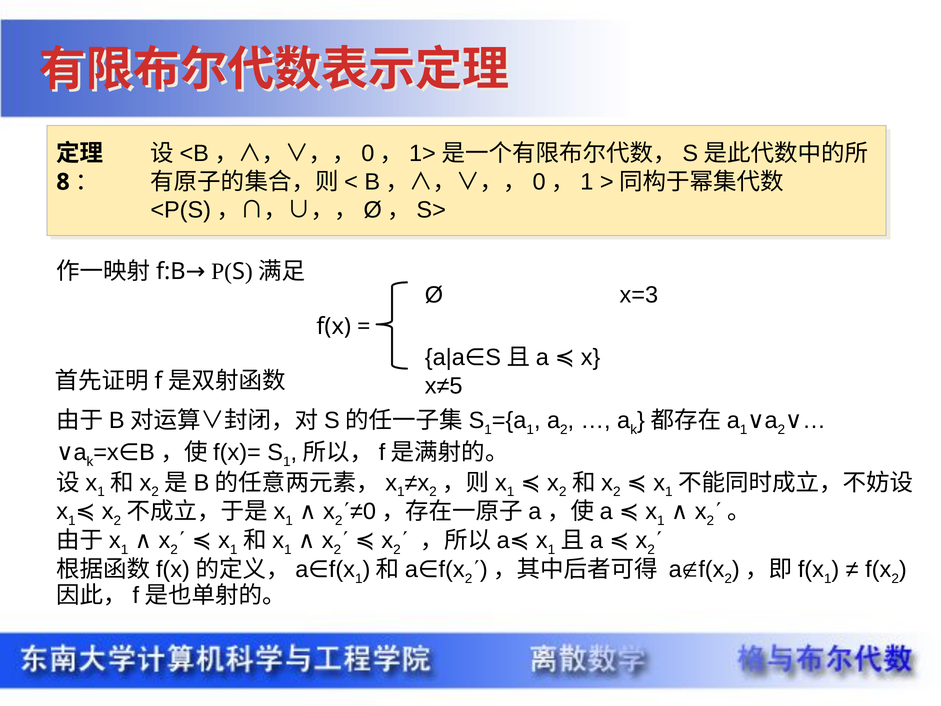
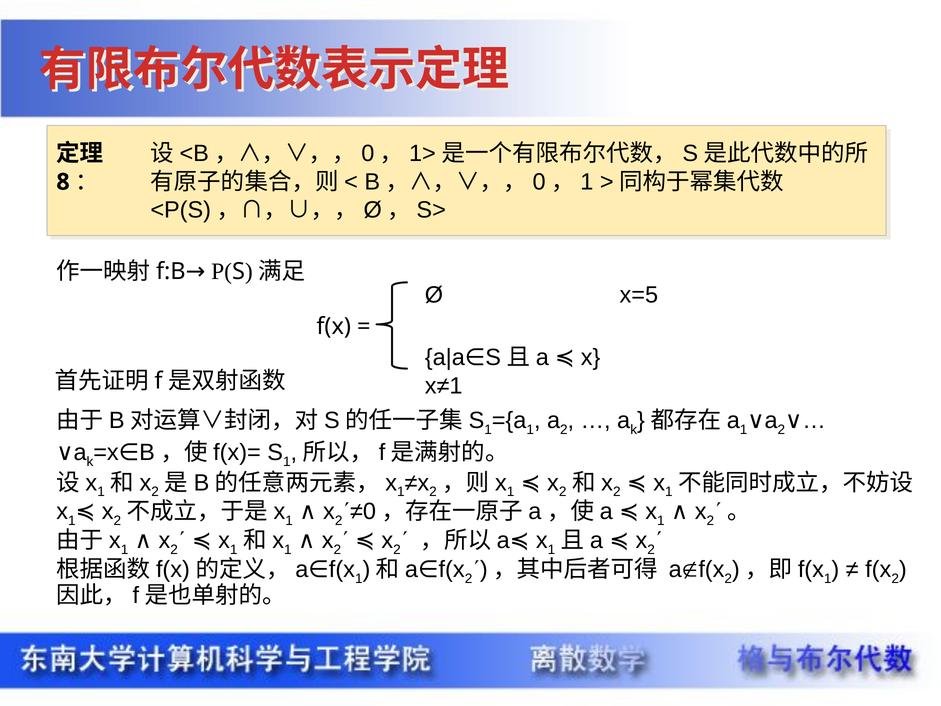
x=3: x=3 -> x=5
x≠5: x≠5 -> x≠1
